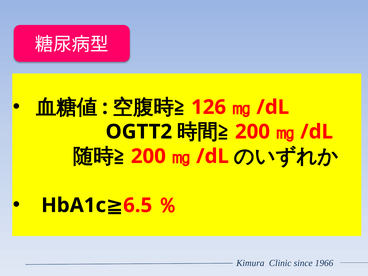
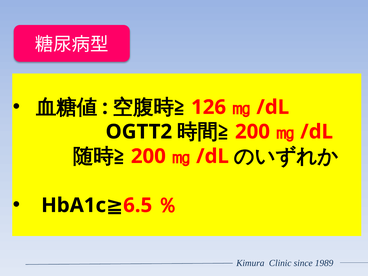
1966: 1966 -> 1989
